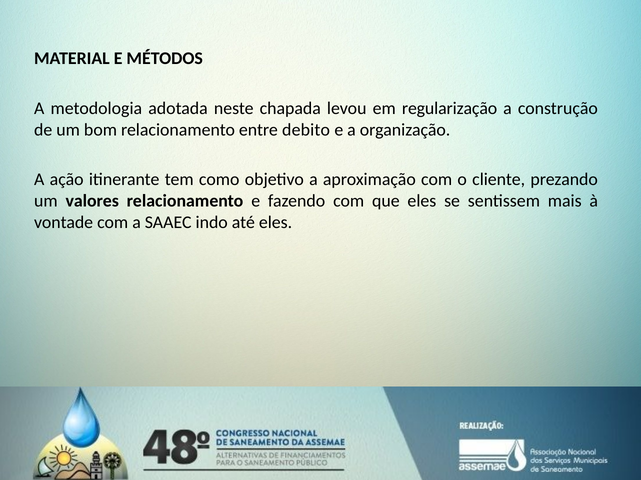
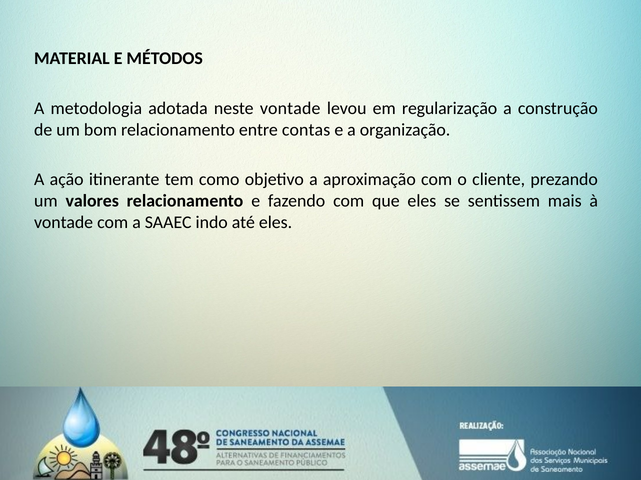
neste chapada: chapada -> vontade
debito: debito -> contas
